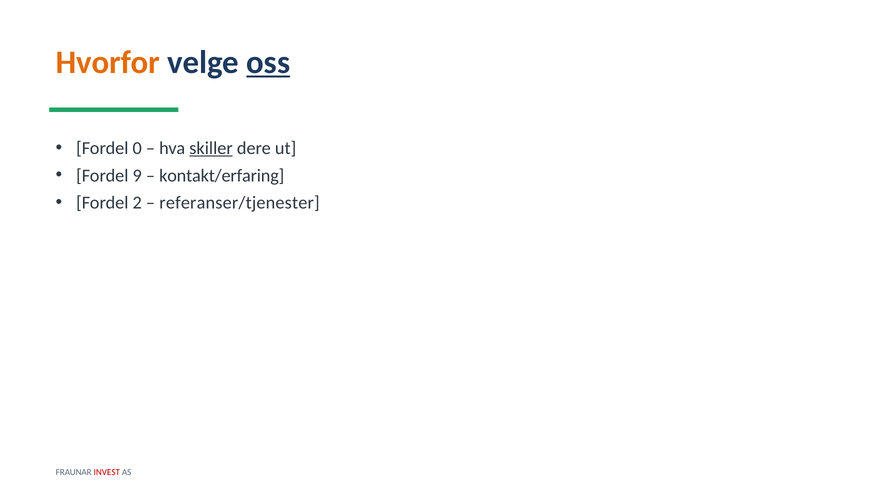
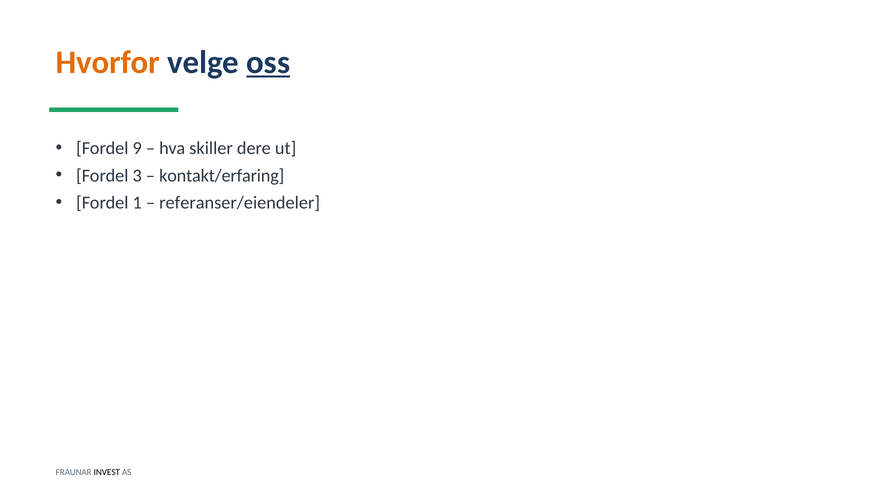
0: 0 -> 9
skiller underline: present -> none
9: 9 -> 3
2: 2 -> 1
referanser/tjenester: referanser/tjenester -> referanser/eiendeler
INVEST colour: red -> black
